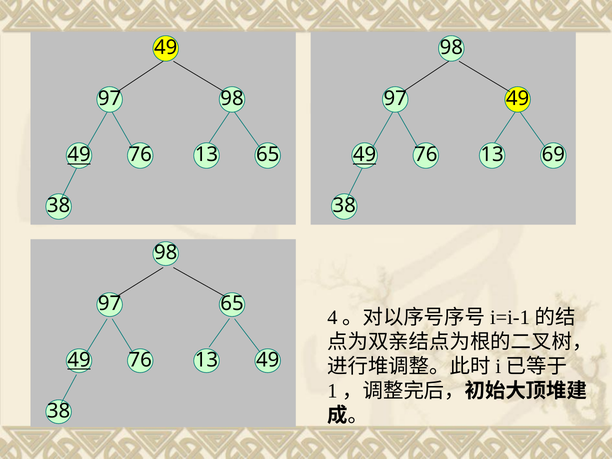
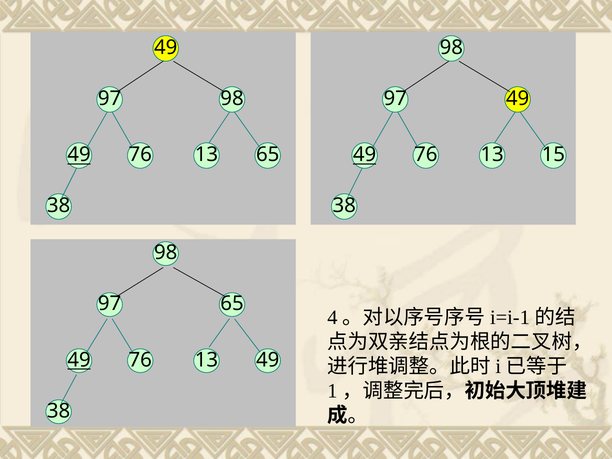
69: 69 -> 15
